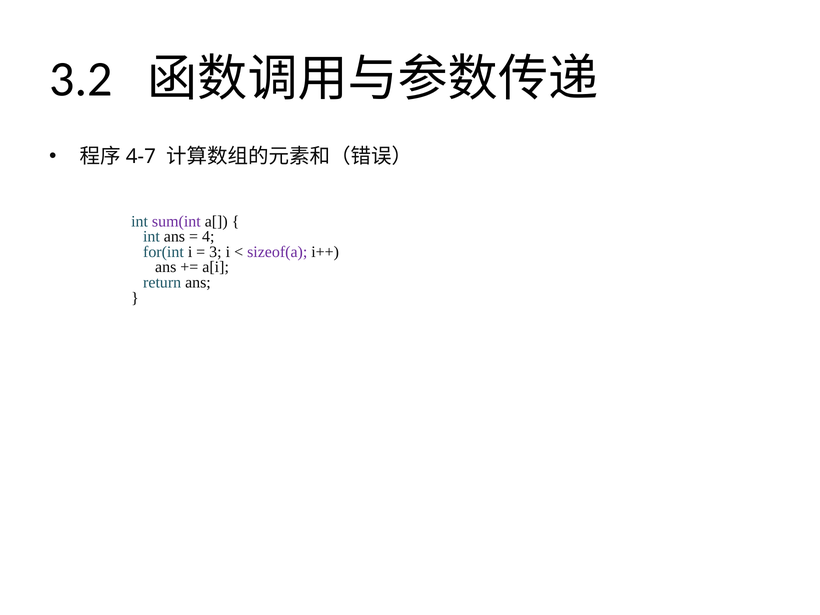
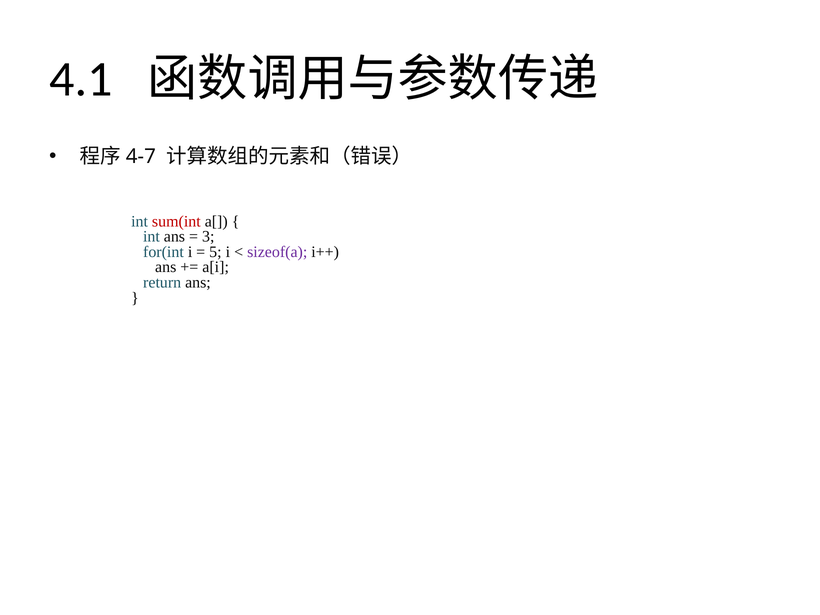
3.2: 3.2 -> 4.1
sum(int colour: purple -> red
4: 4 -> 3
3: 3 -> 5
